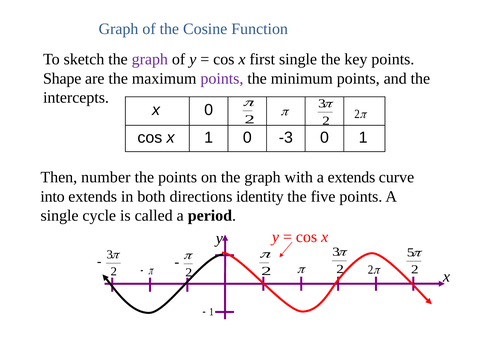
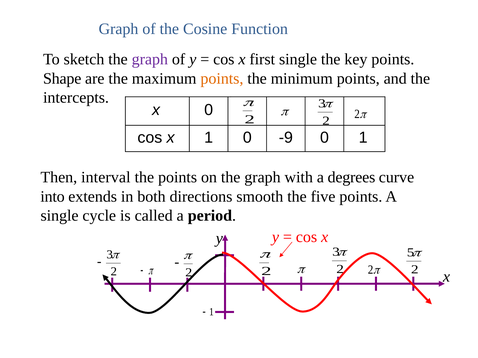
points at (222, 79) colour: purple -> orange
-3: -3 -> -9
number: number -> interval
a extends: extends -> degrees
identity: identity -> smooth
